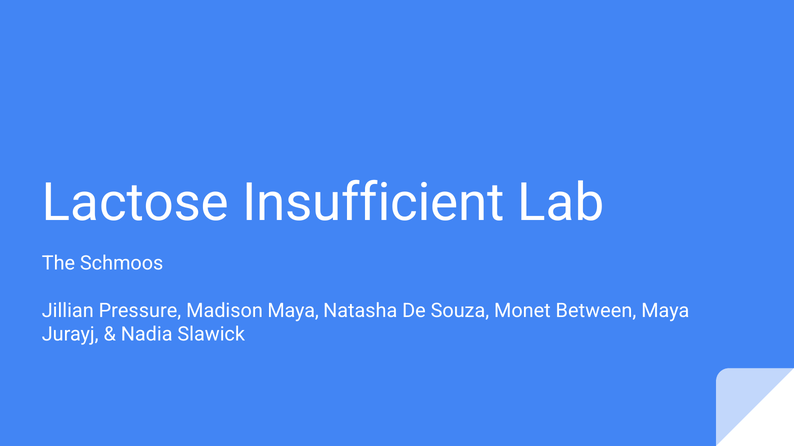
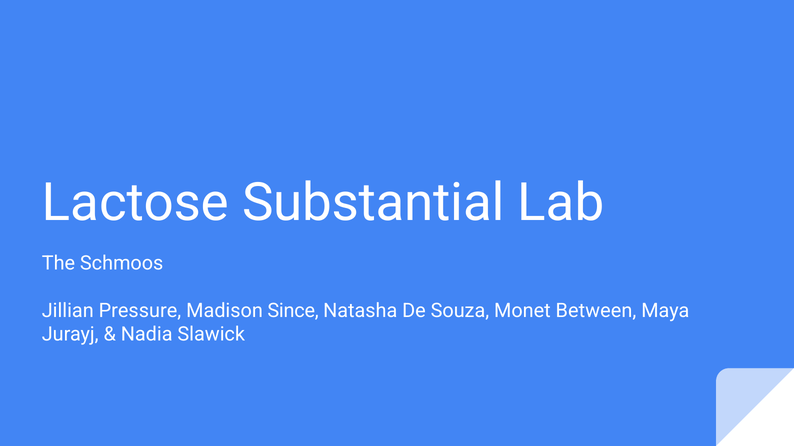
Insufficient: Insufficient -> Substantial
Madison Maya: Maya -> Since
